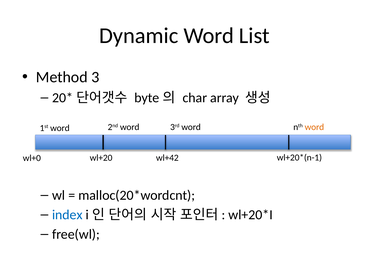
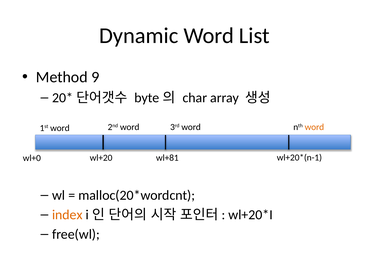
3: 3 -> 9
wl+42: wl+42 -> wl+81
index colour: blue -> orange
